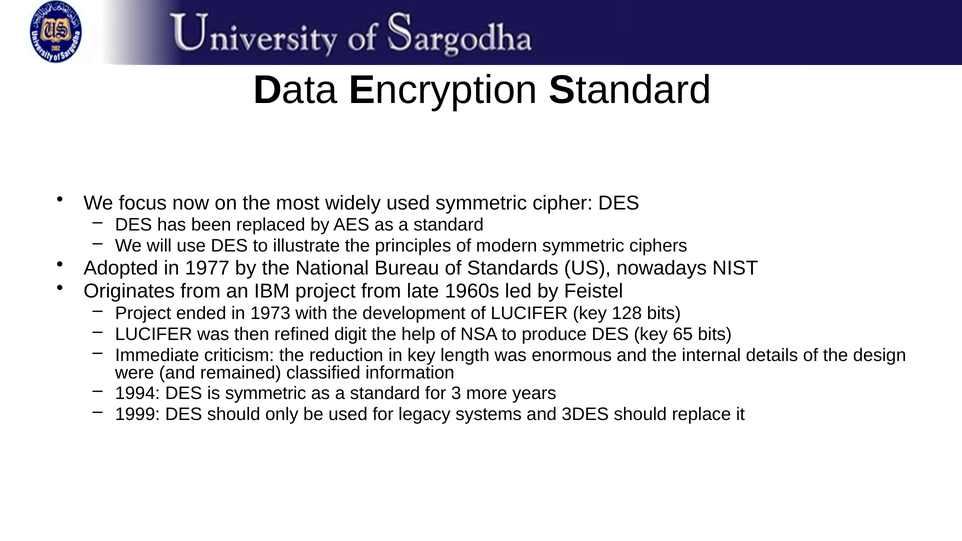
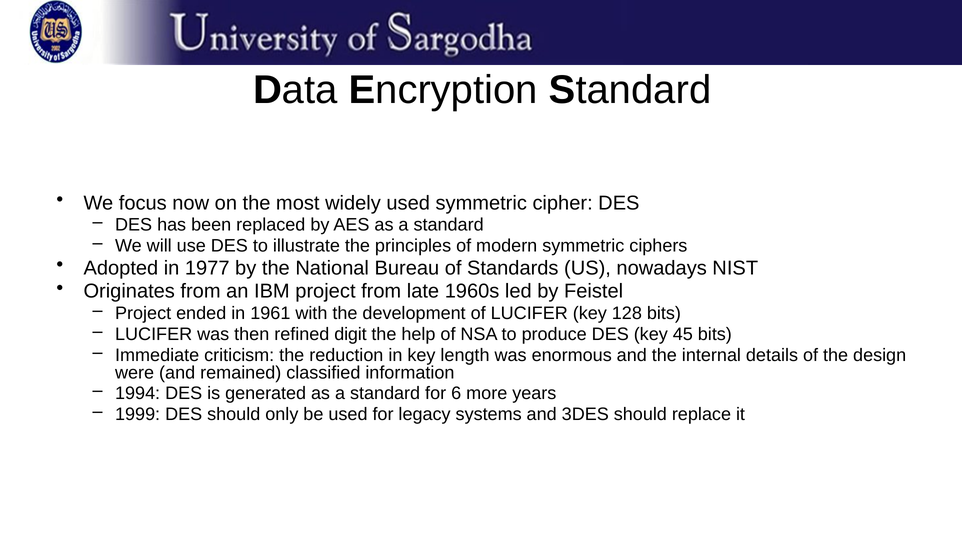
1973: 1973 -> 1961
65: 65 -> 45
is symmetric: symmetric -> generated
3: 3 -> 6
